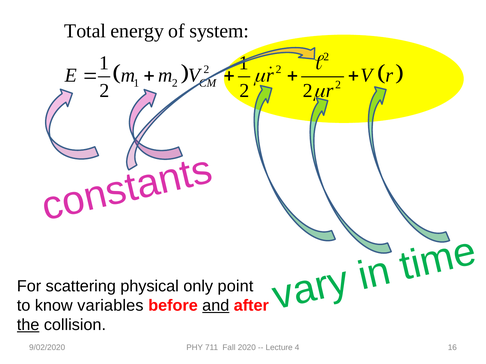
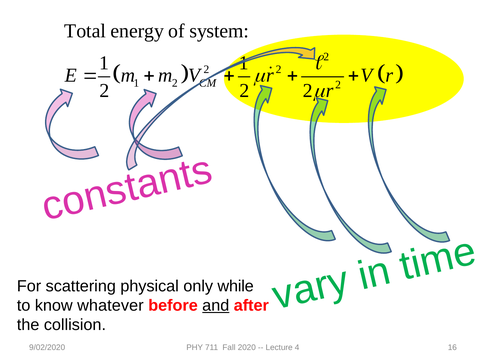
point: point -> while
variables: variables -> whatever
the underline: present -> none
